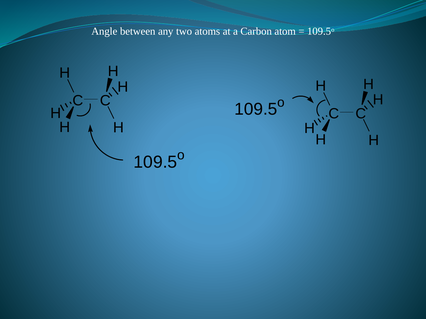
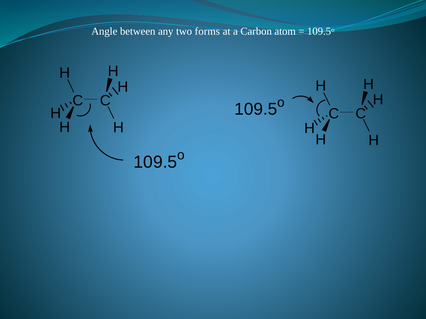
atoms: atoms -> forms
